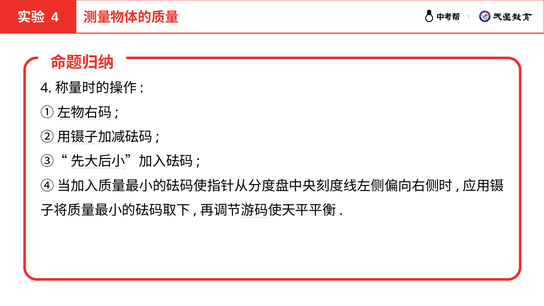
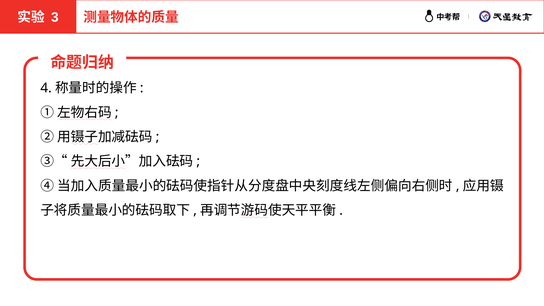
4 at (55, 18): 4 -> 3
